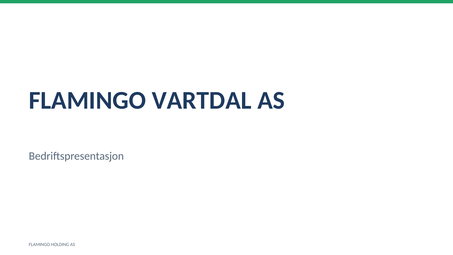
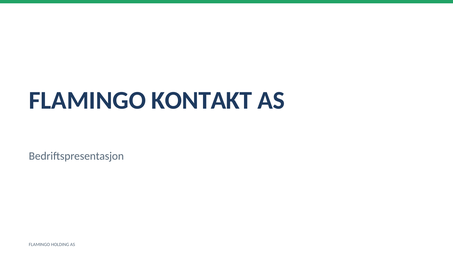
VARTDAL: VARTDAL -> KONTAKT
